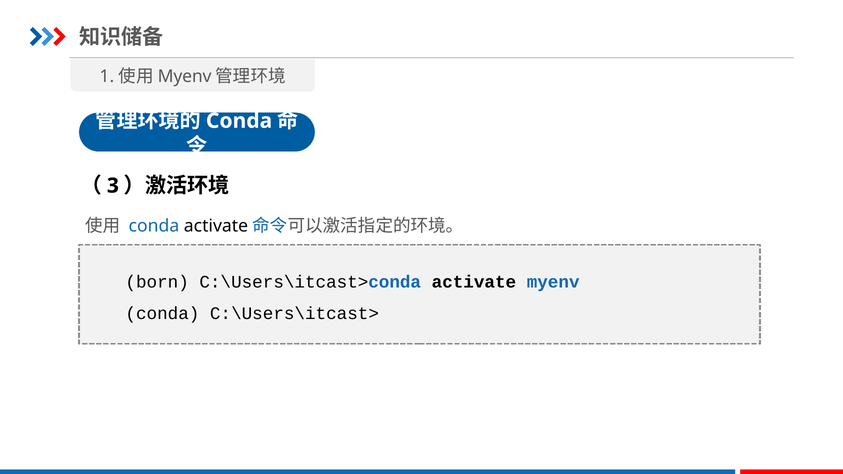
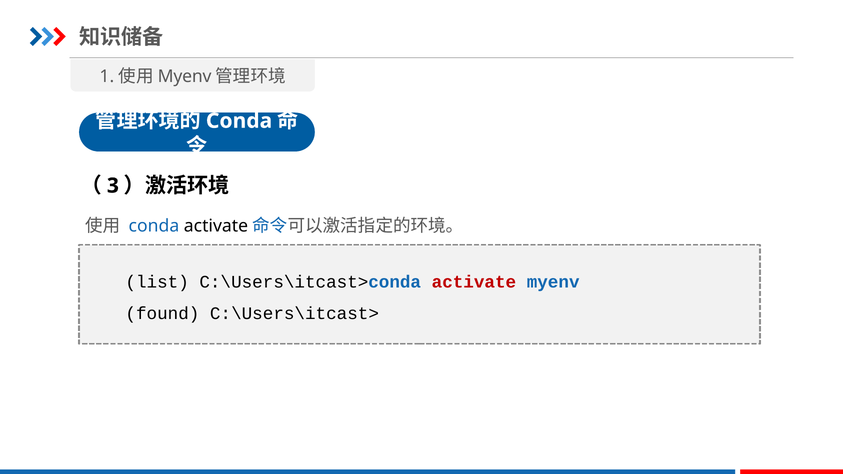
born: born -> list
activate at (474, 282) colour: black -> red
conda at (162, 314): conda -> found
